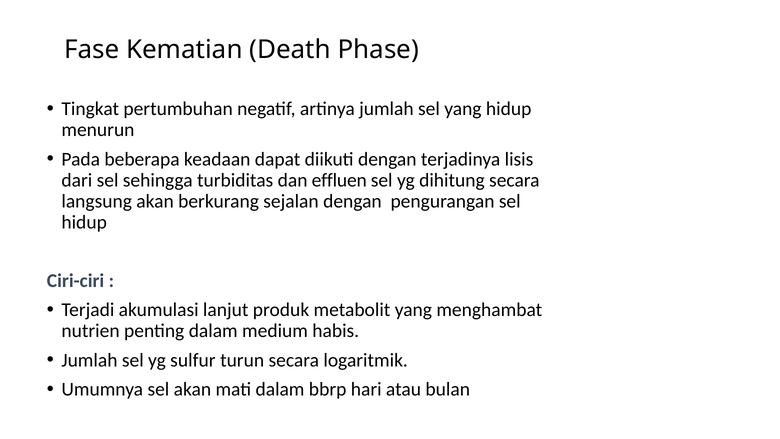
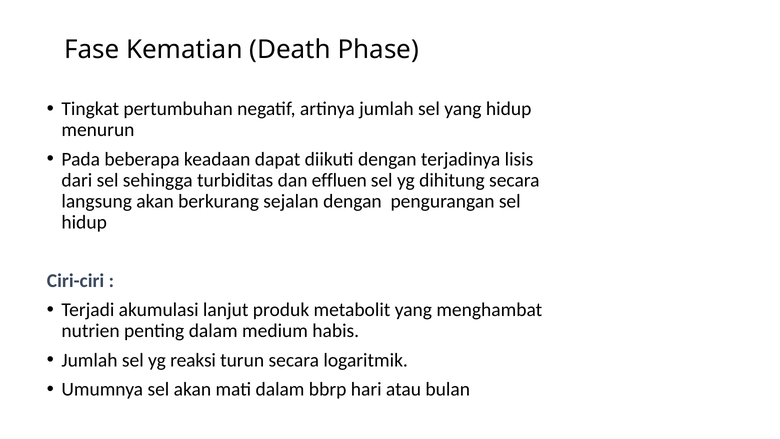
sulfur: sulfur -> reaksi
